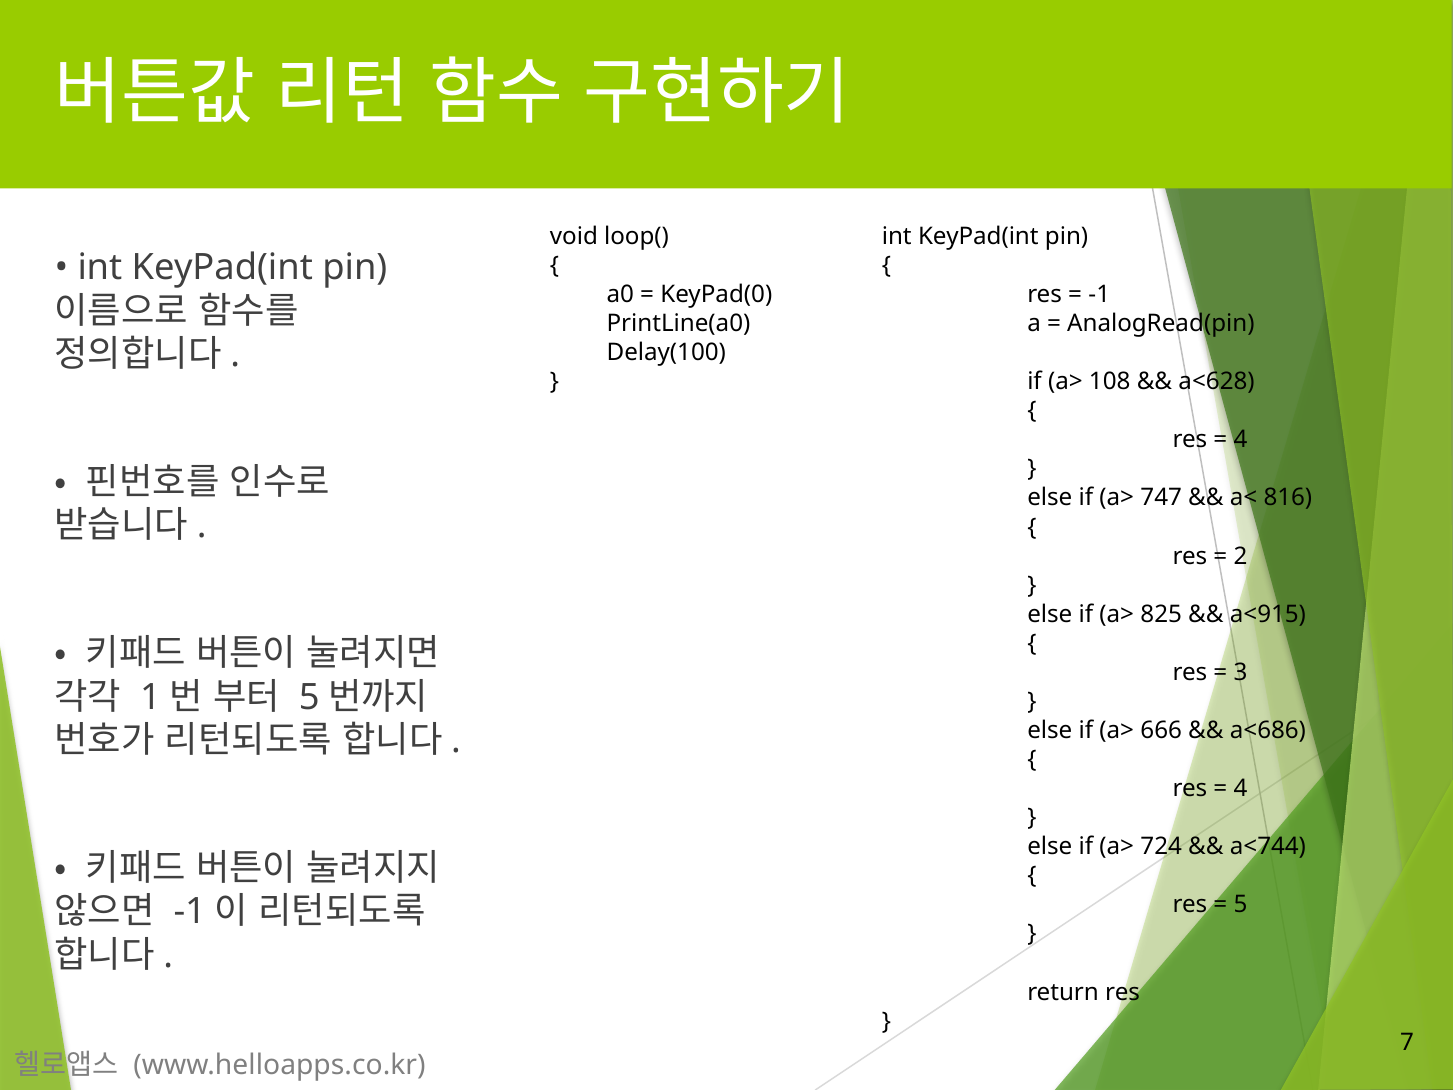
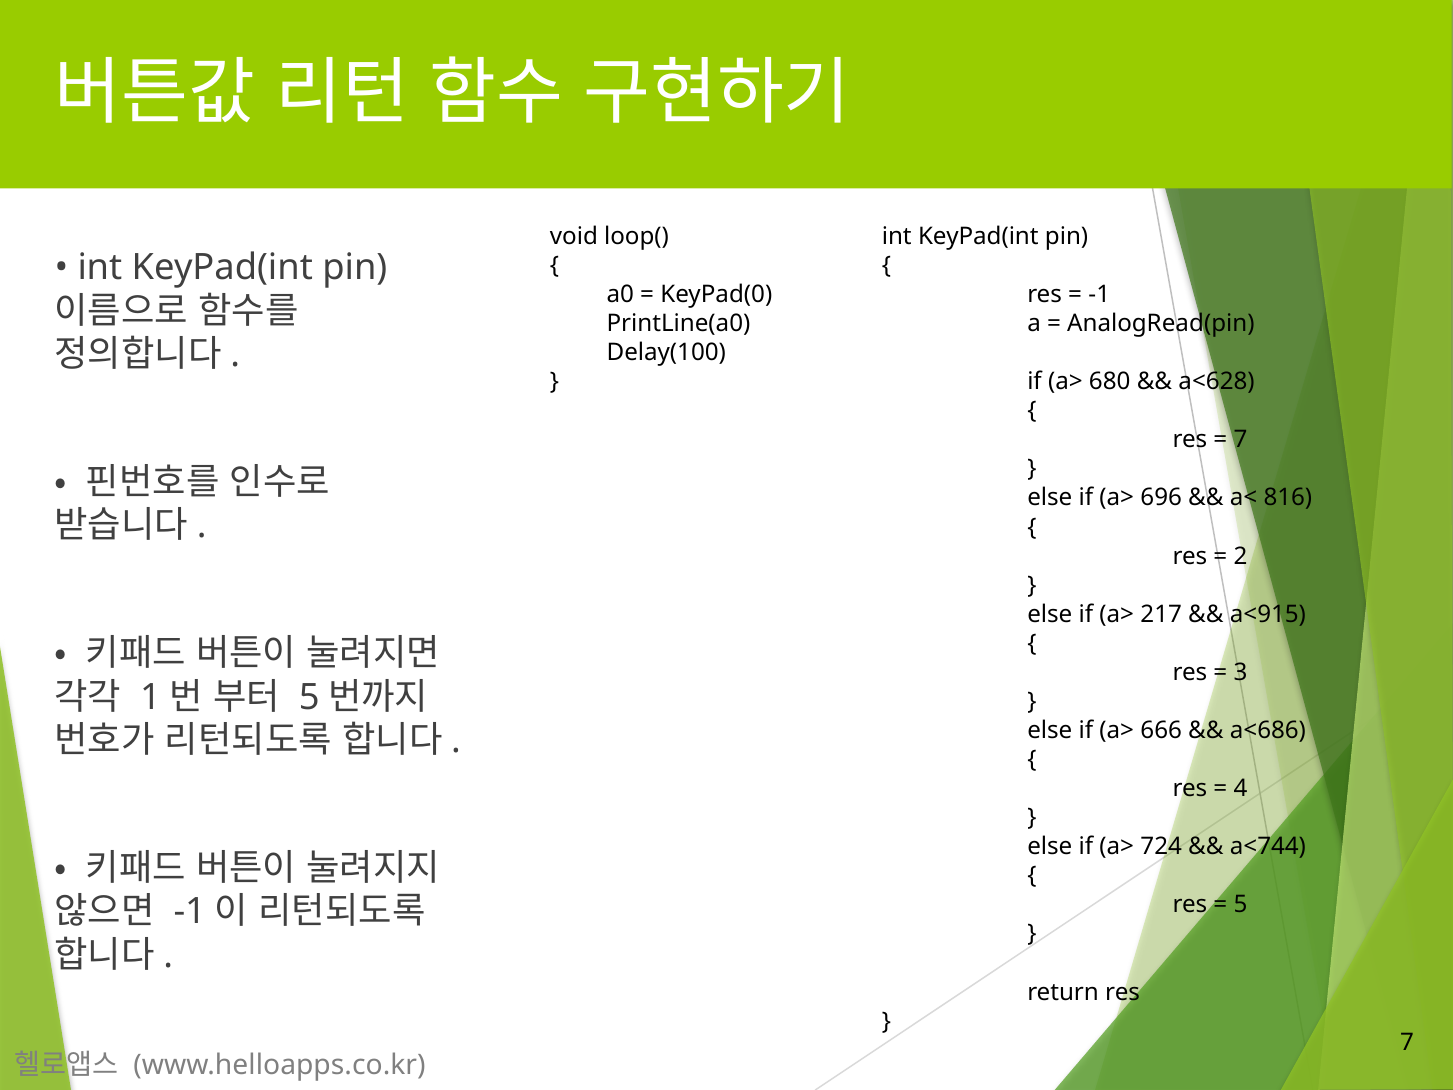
108: 108 -> 680
4 at (1241, 440): 4 -> 7
747: 747 -> 696
825: 825 -> 217
